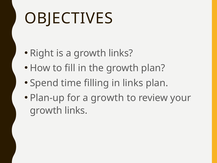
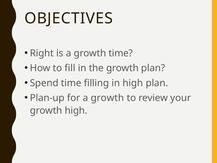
a growth links: links -> time
in links: links -> high
links at (76, 110): links -> high
